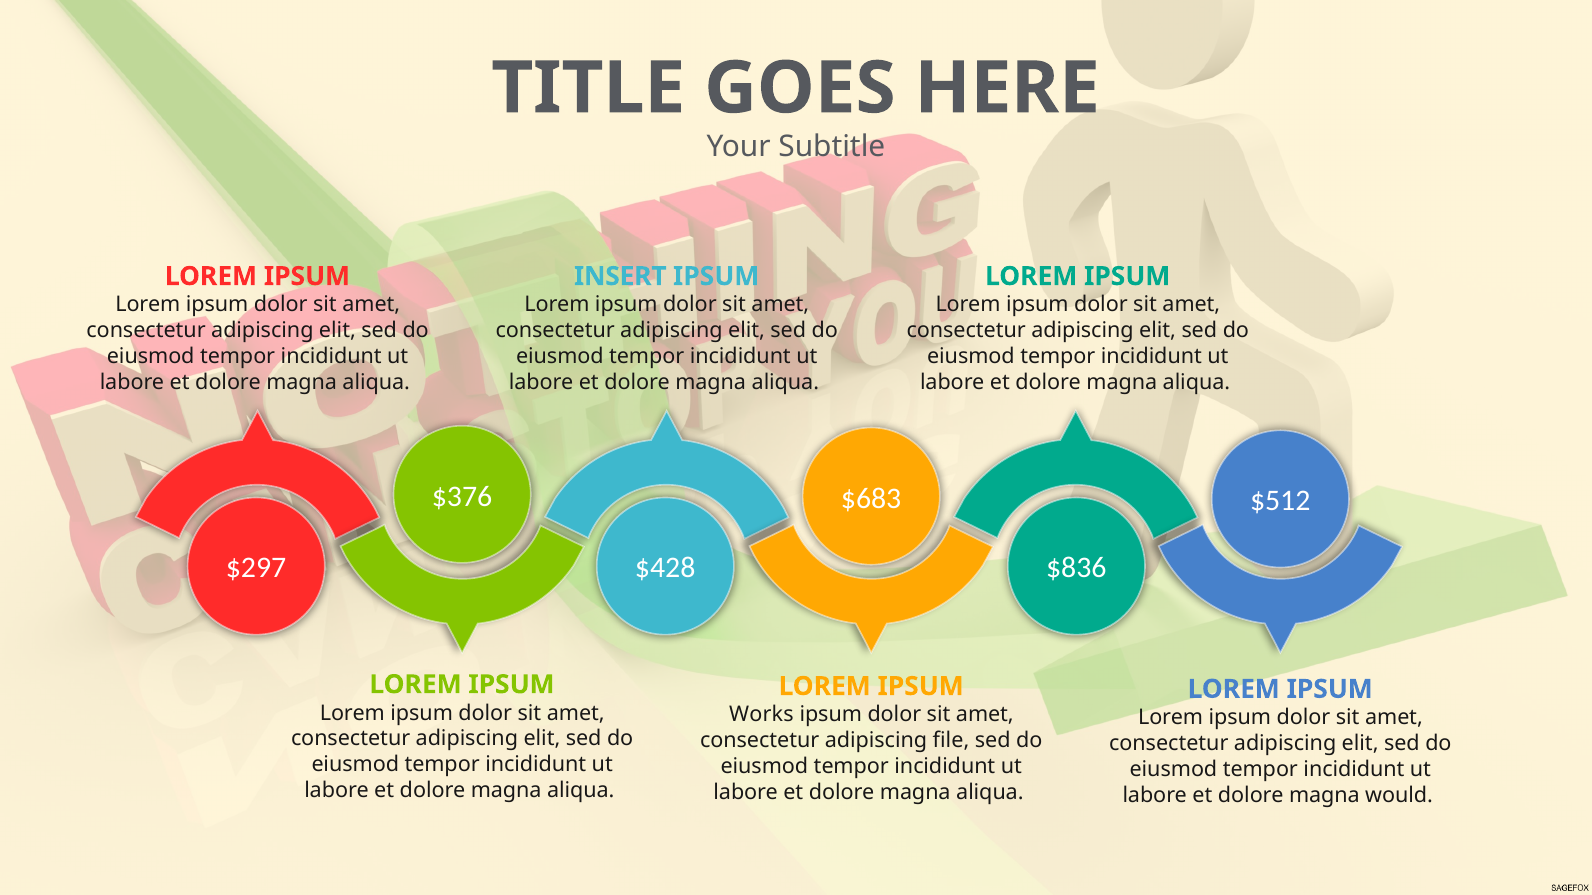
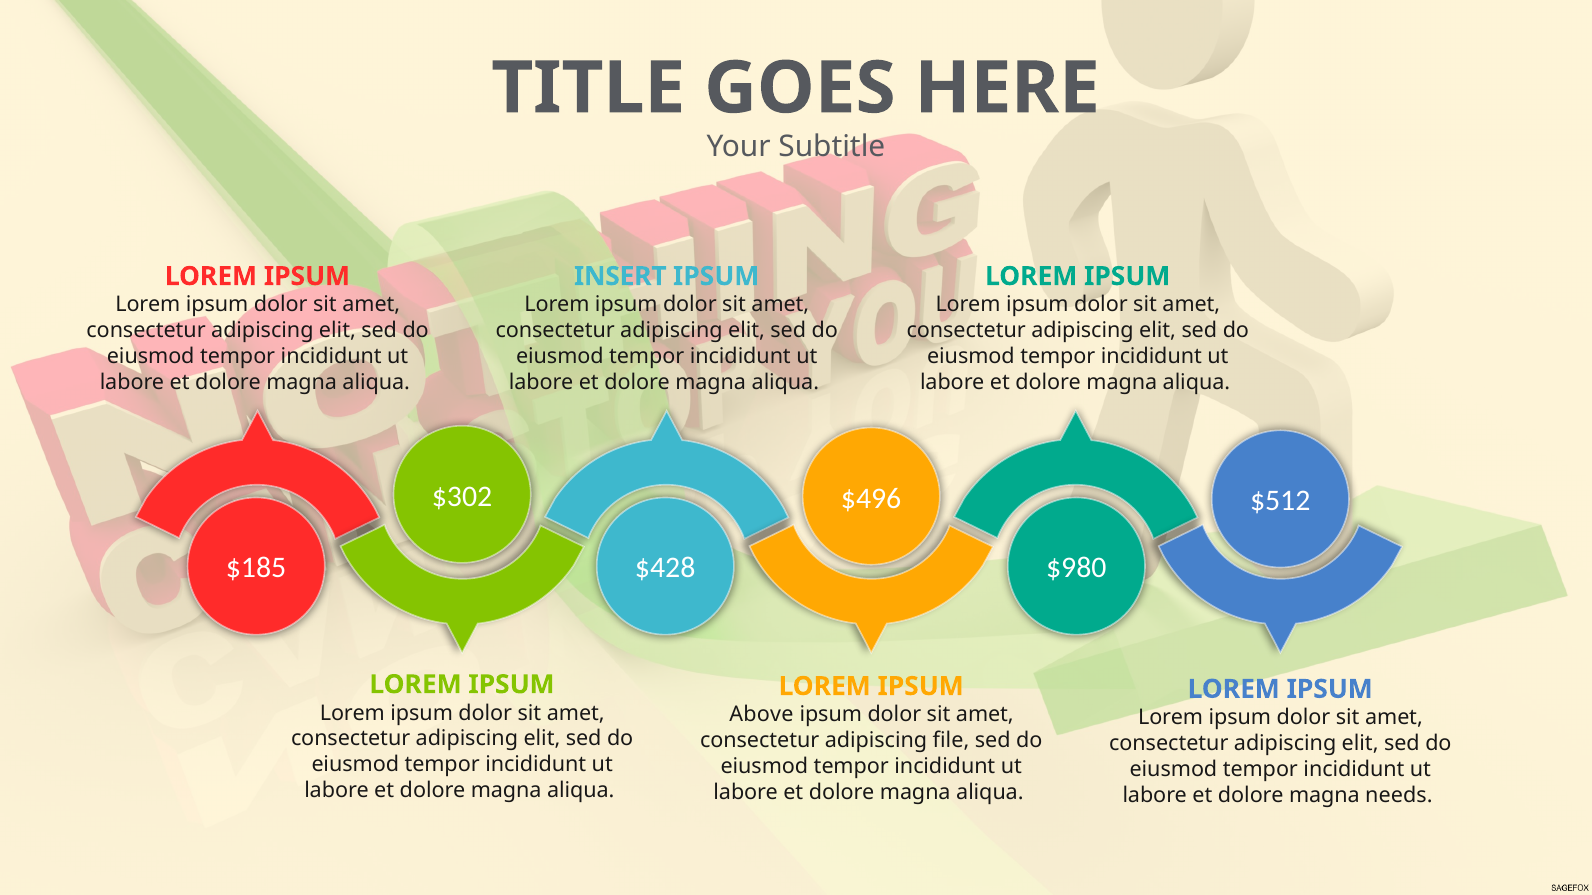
$376: $376 -> $302
$683: $683 -> $496
$297: $297 -> $185
$836: $836 -> $980
Works: Works -> Above
would: would -> needs
